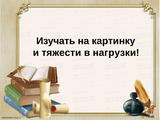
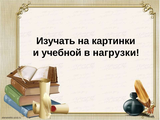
картинку: картинку -> картинки
тяжести: тяжести -> учебной
